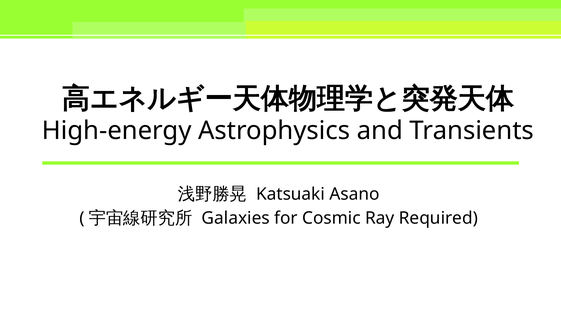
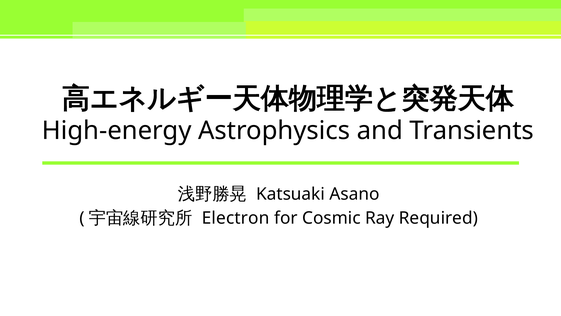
Galaxies: Galaxies -> Electron
